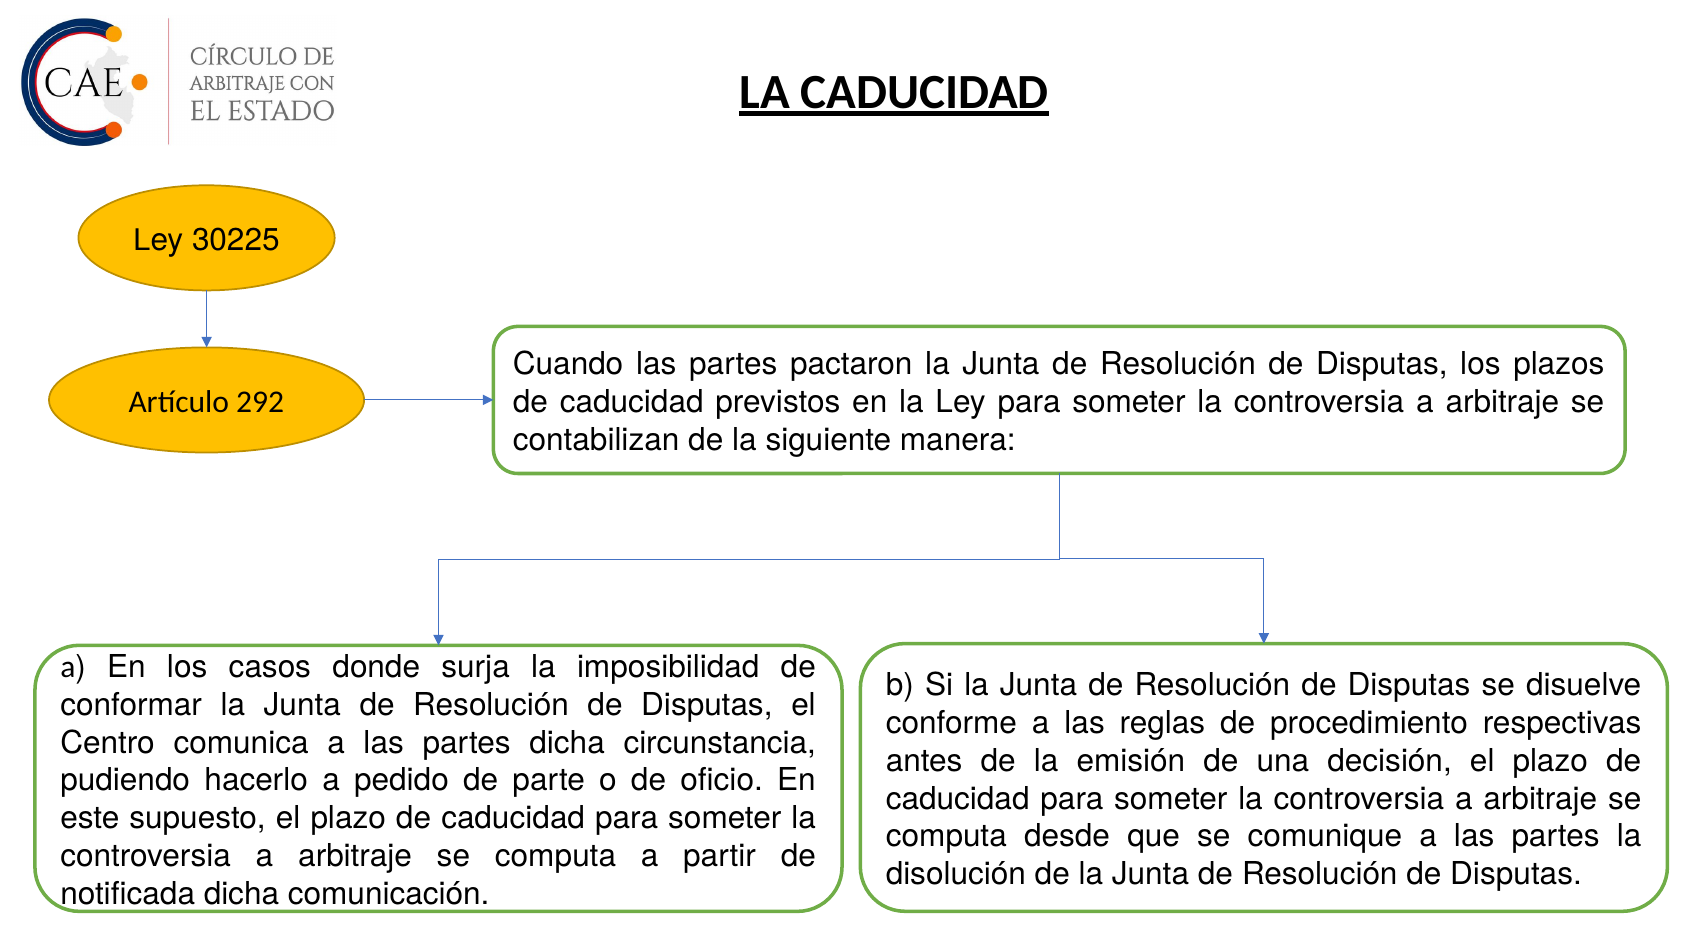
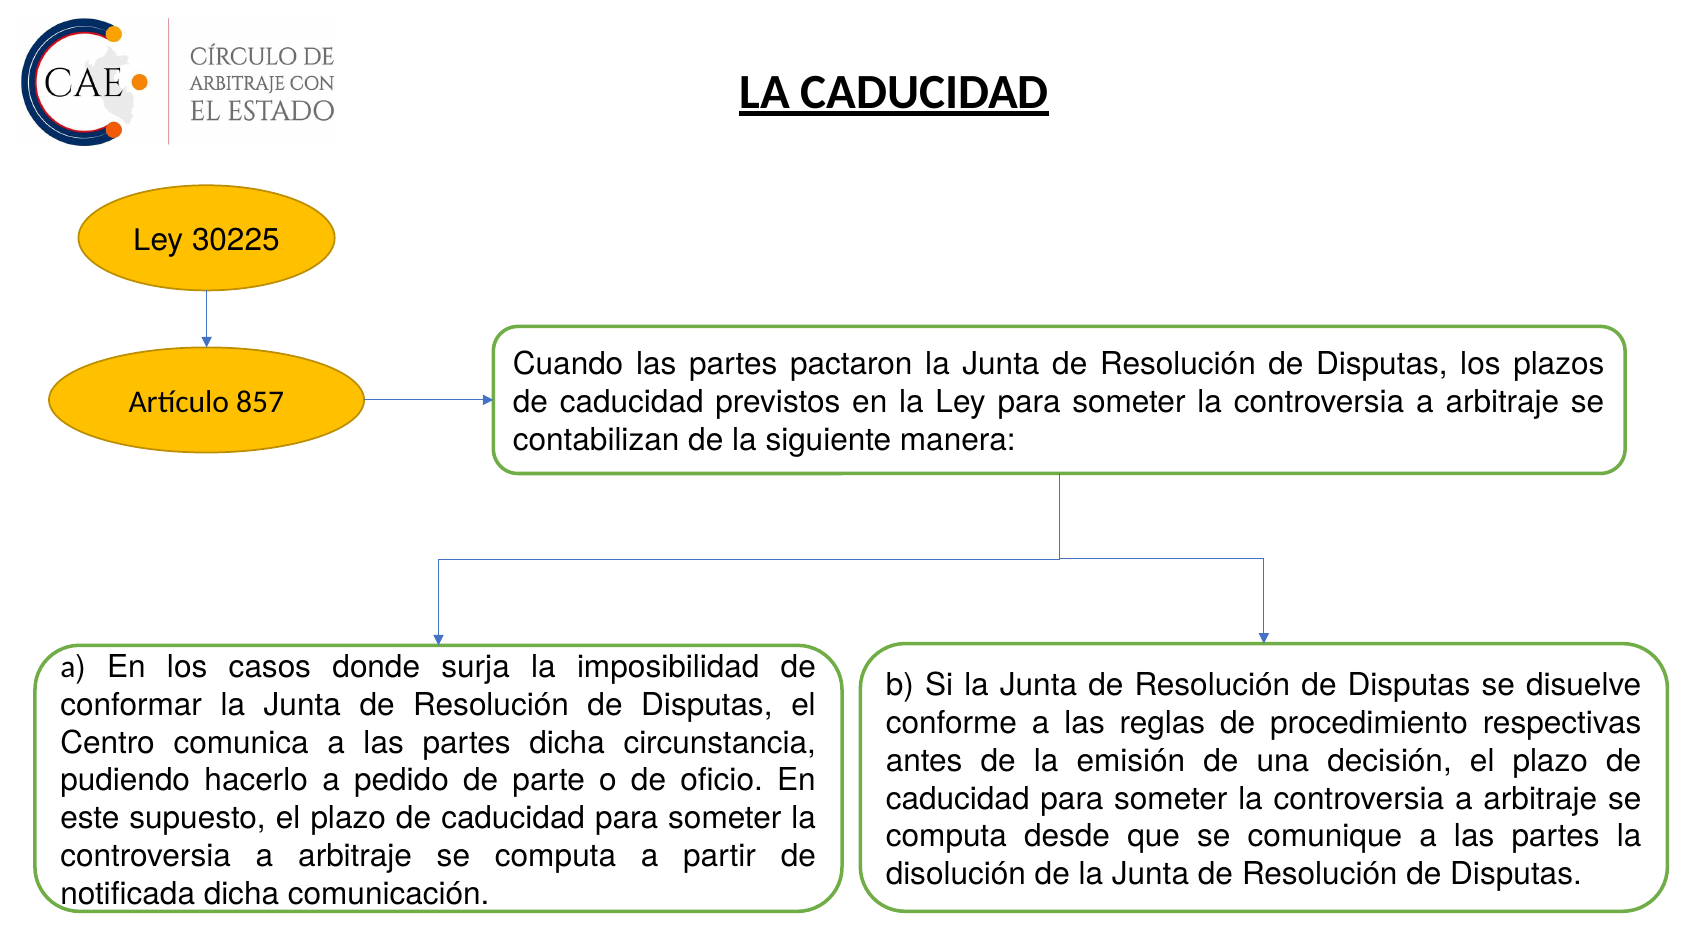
292: 292 -> 857
